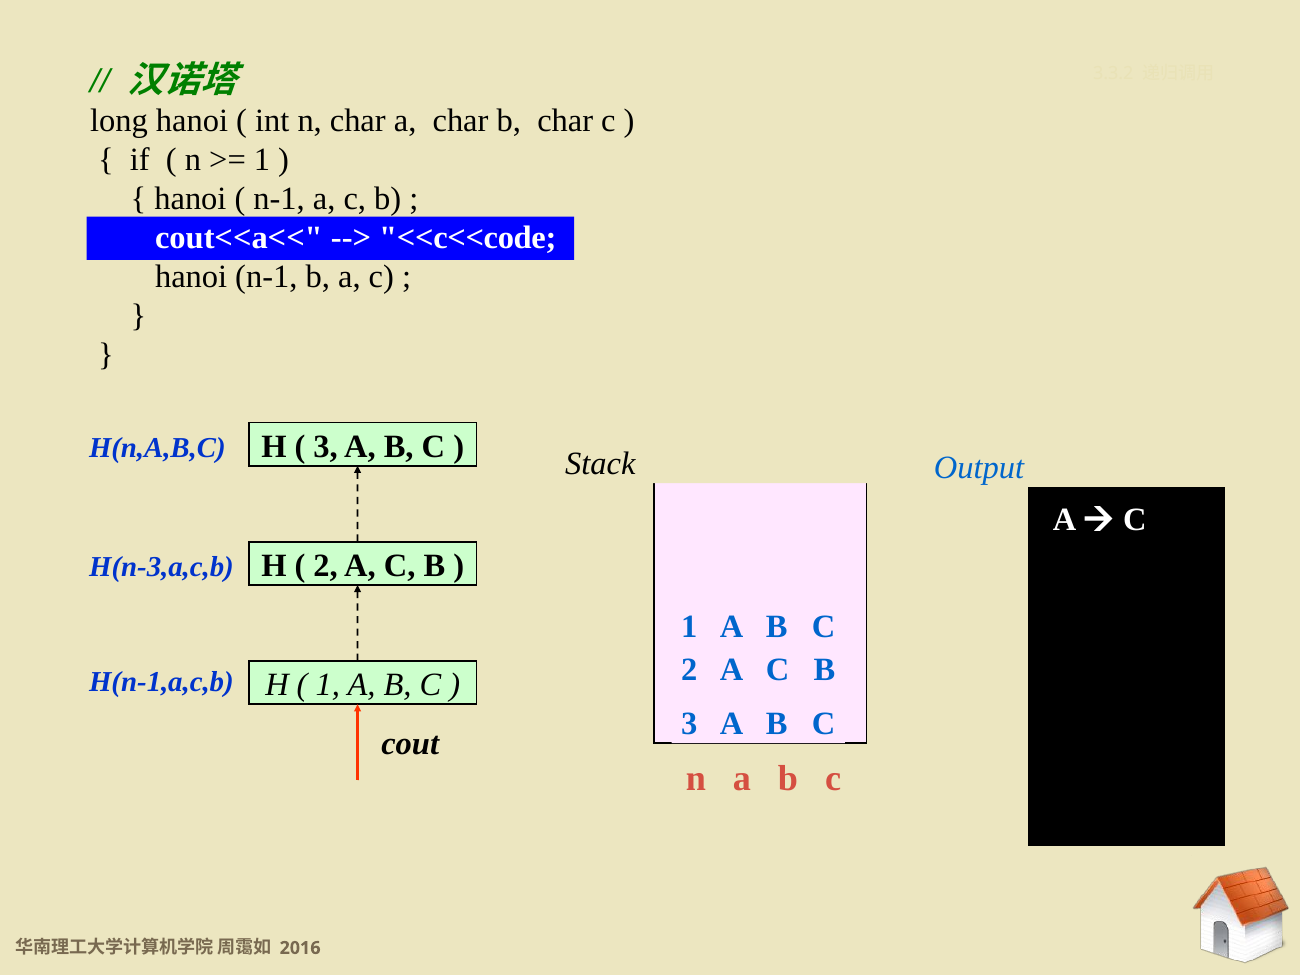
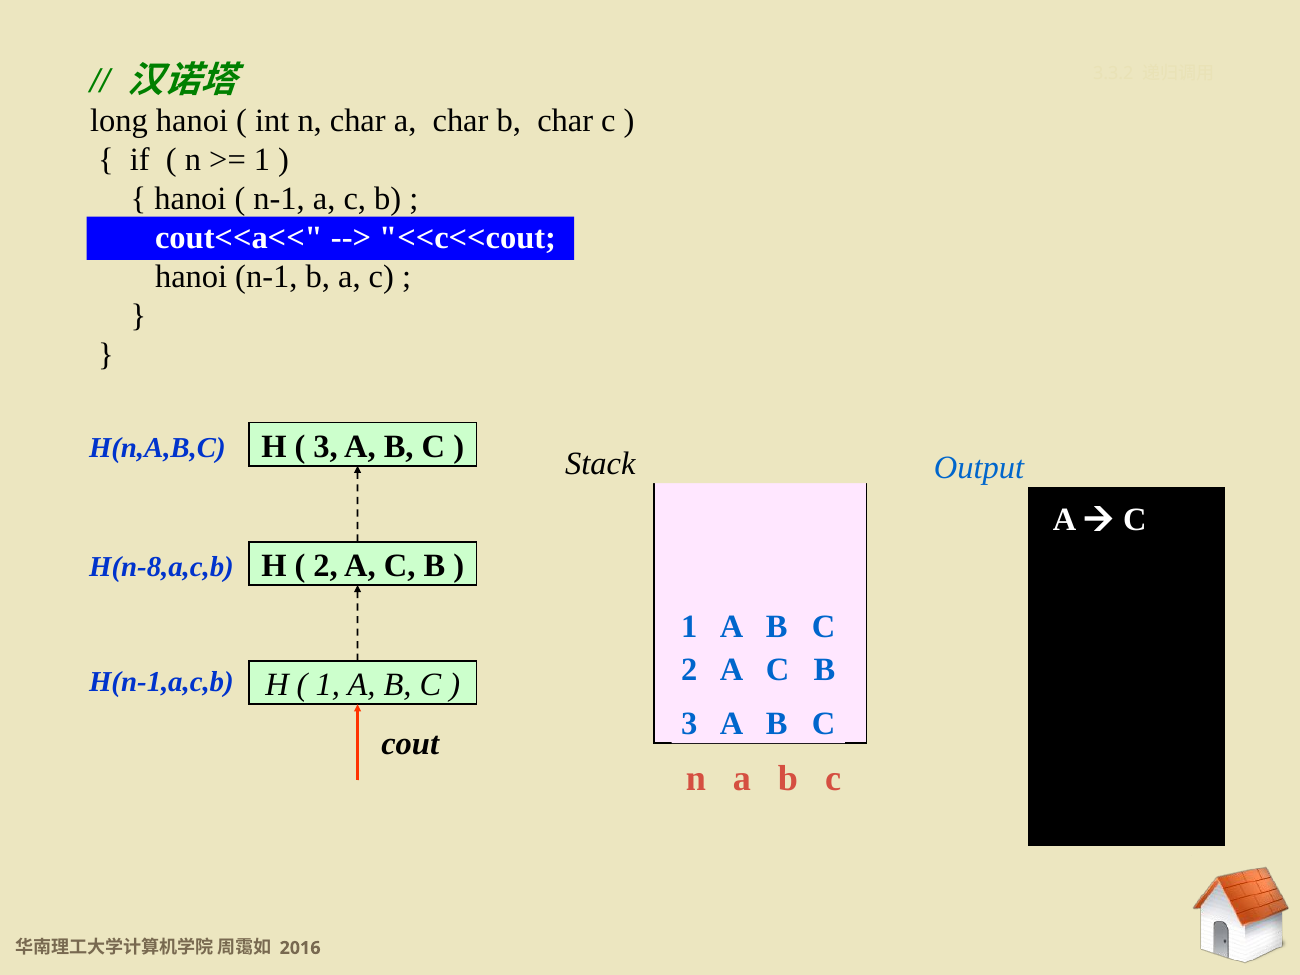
<<c<<code: <<c<<code -> <<c<<cout
H(n-3,a,c,b: H(n-3,a,c,b -> H(n-8,a,c,b
